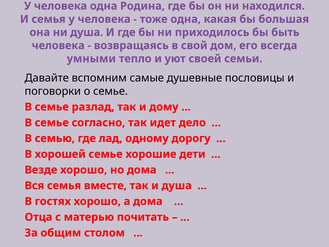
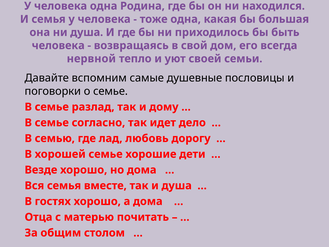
умными: умными -> нервной
одному: одному -> любовь
